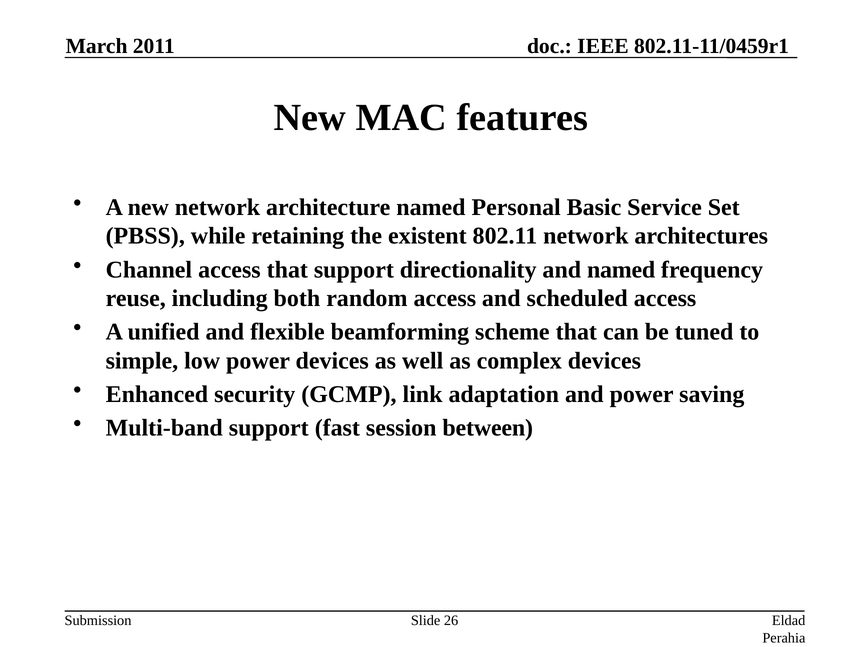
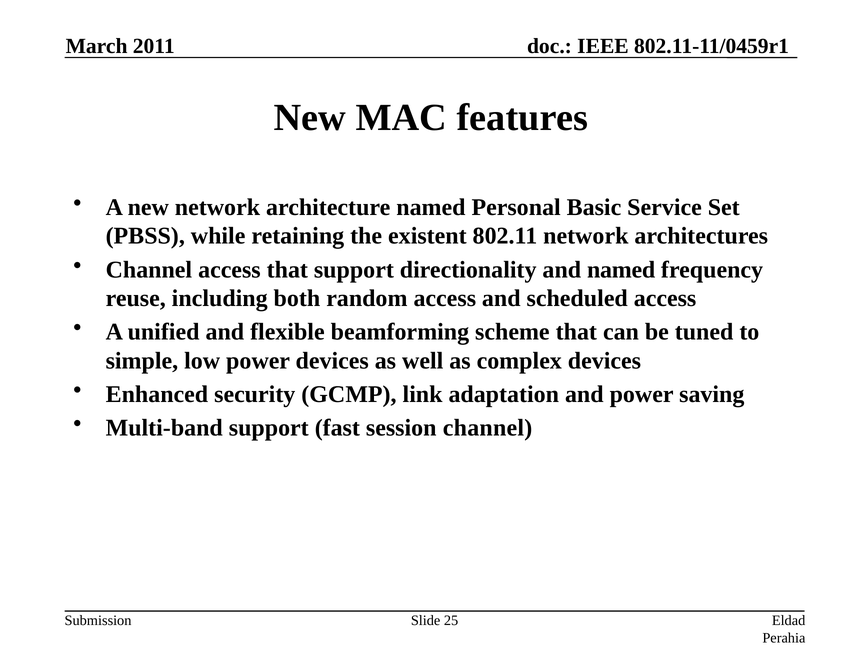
session between: between -> channel
26: 26 -> 25
